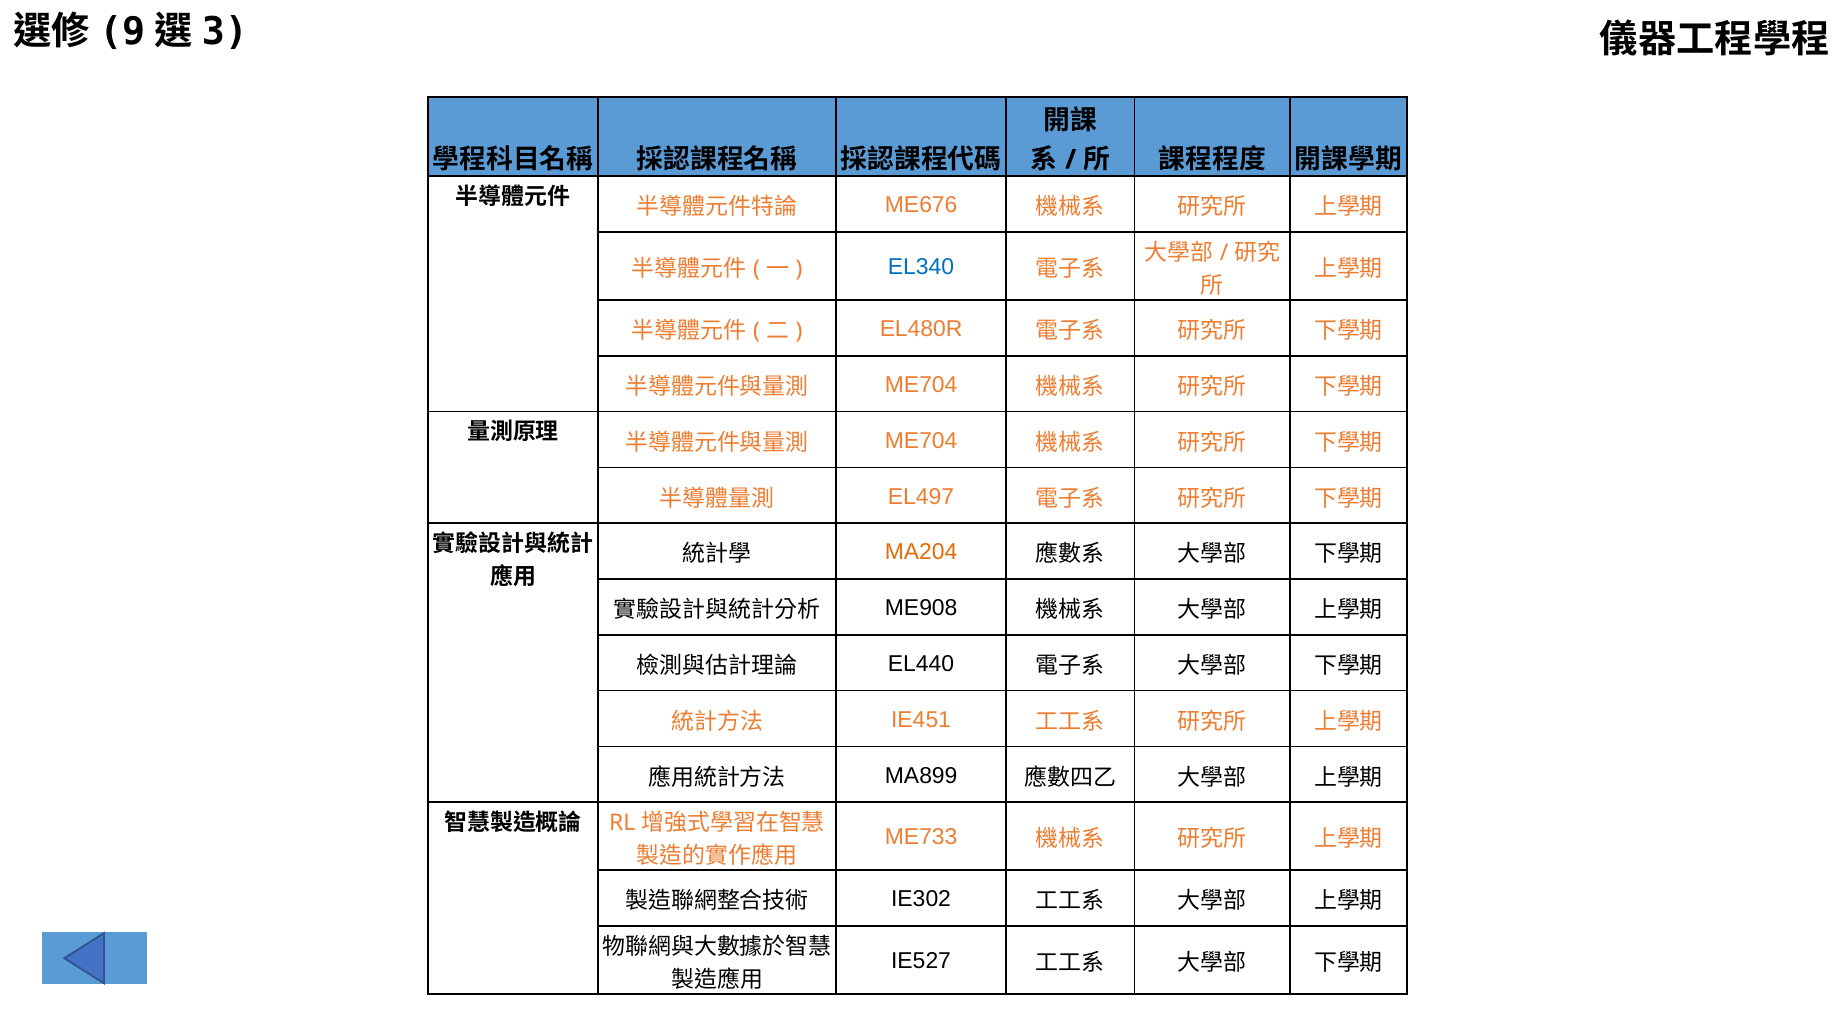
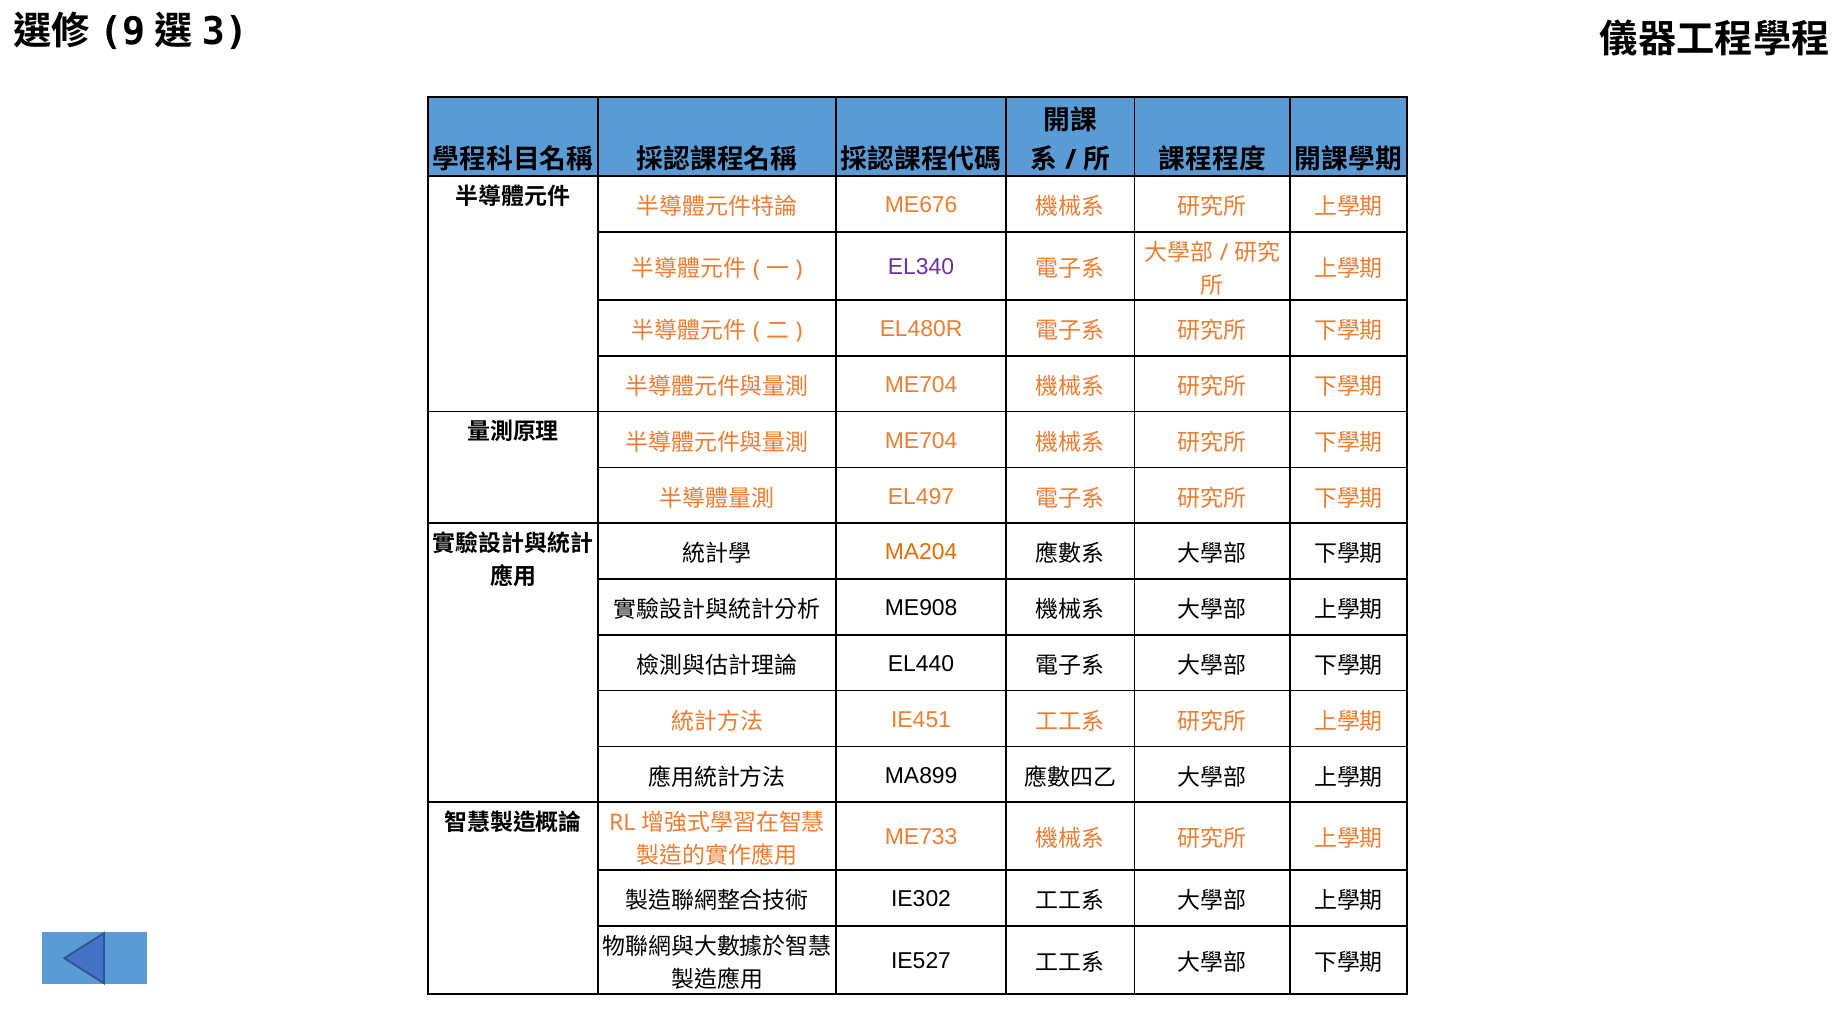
EL340 colour: blue -> purple
